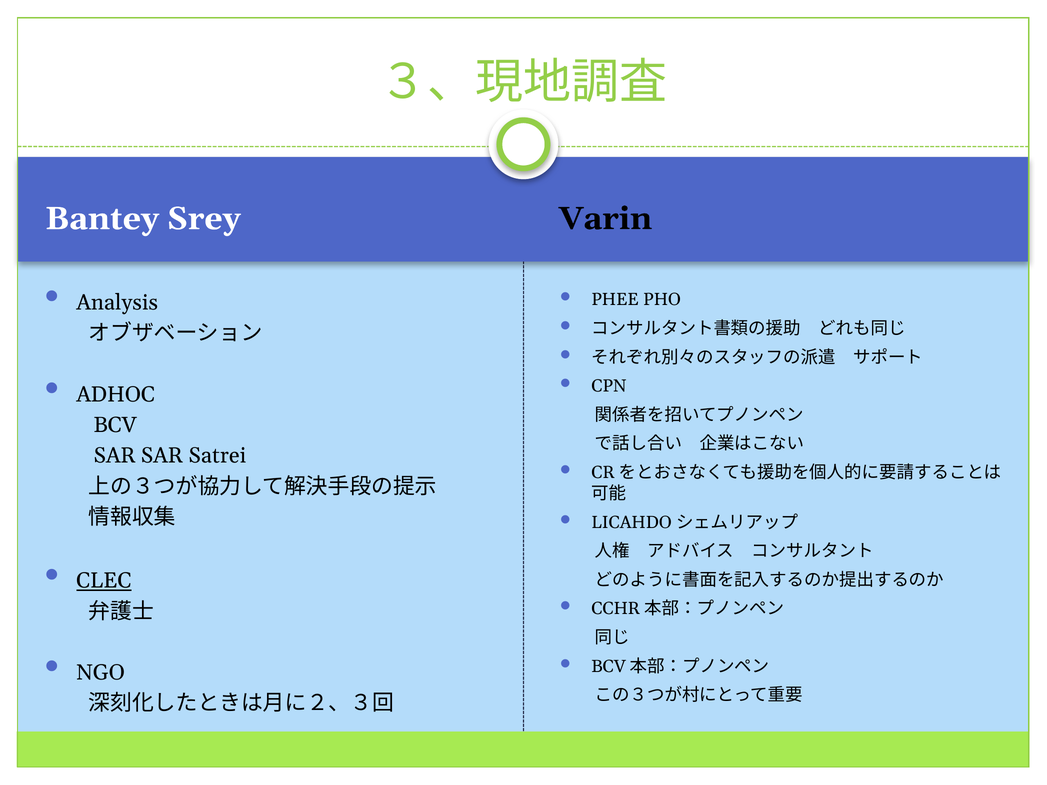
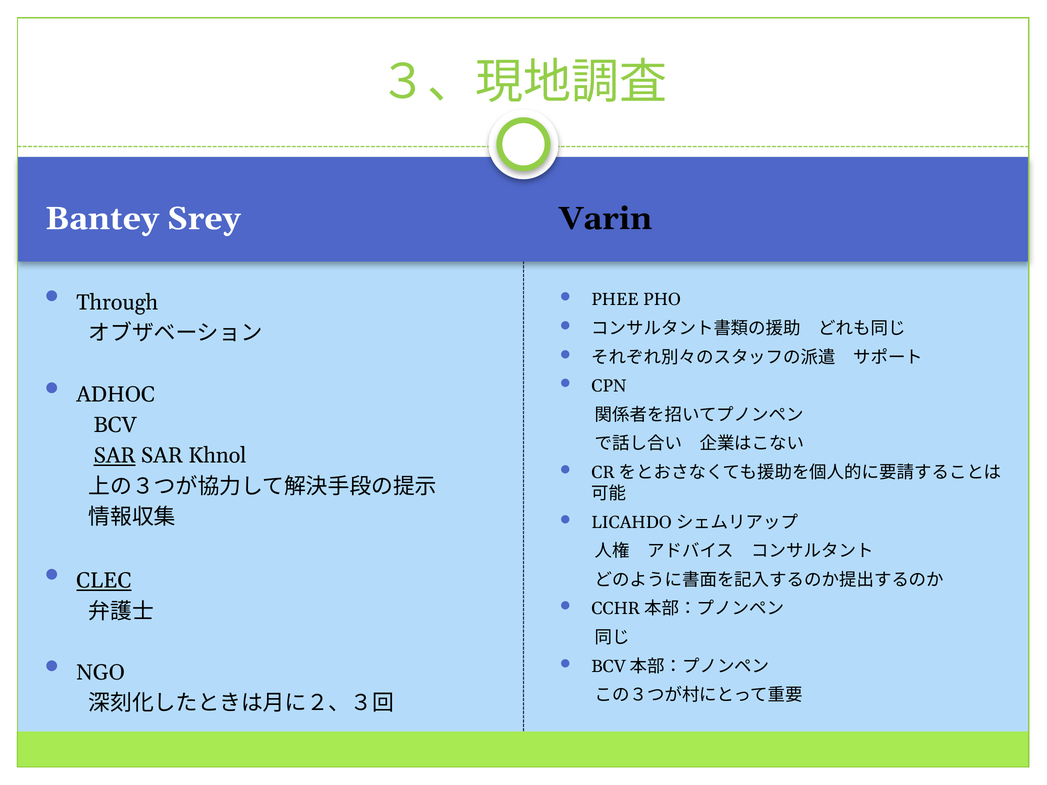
Analysis: Analysis -> Through
SAR at (115, 456) underline: none -> present
Satrei: Satrei -> Khnol
